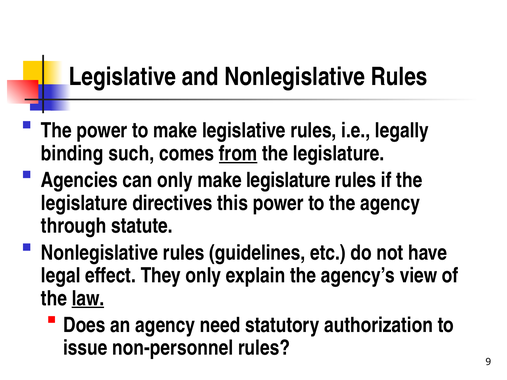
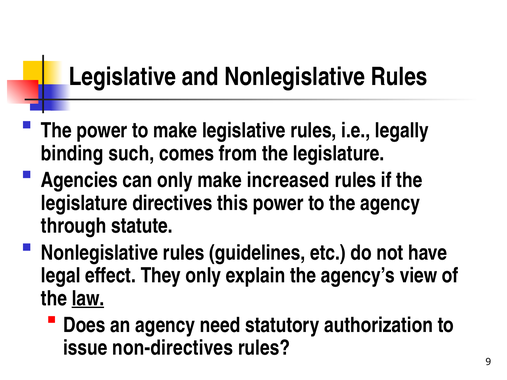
from underline: present -> none
make legislature: legislature -> increased
non-personnel: non-personnel -> non-directives
